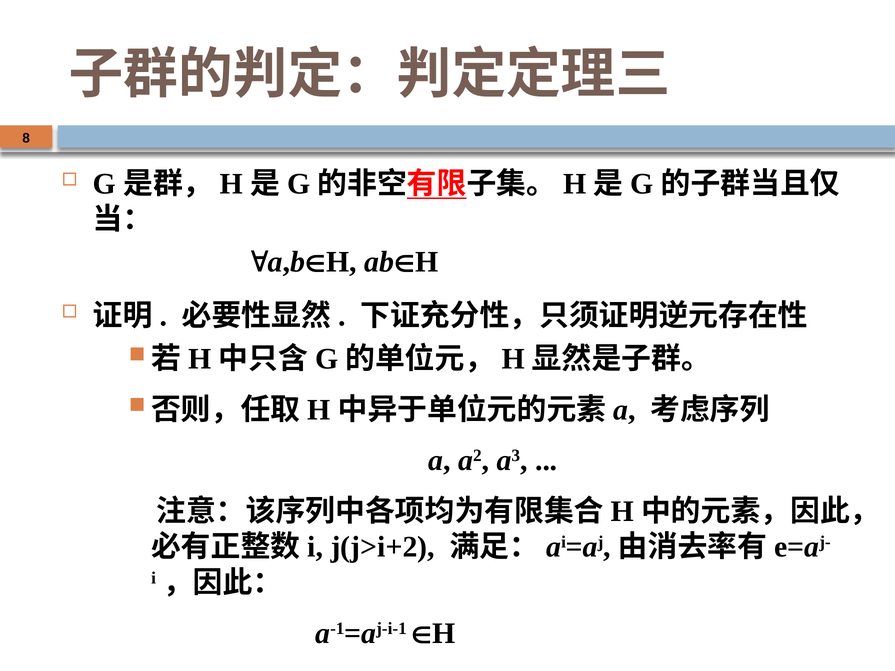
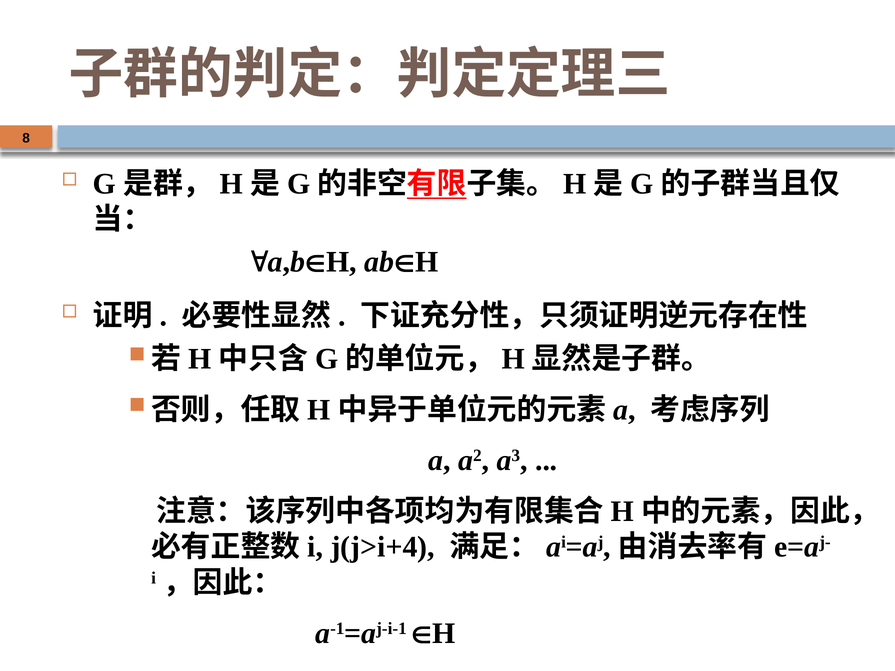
j(j>i+2: j(j>i+2 -> j(j>i+4
